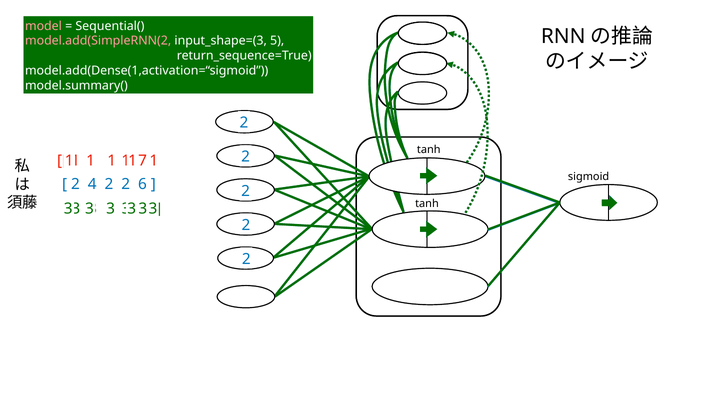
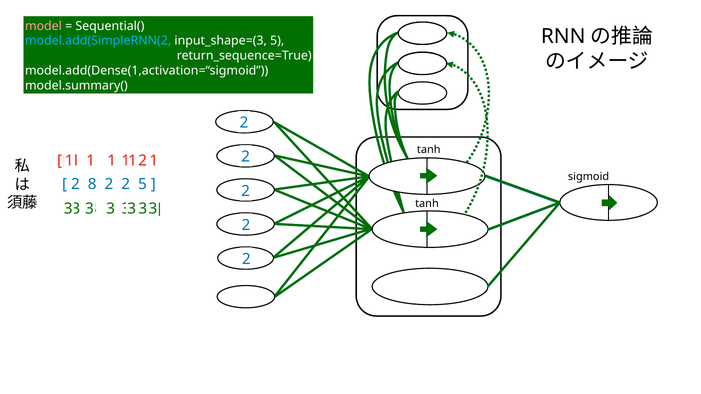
model.add(SimpleRNN(2 colour: pink -> light blue
7 at (143, 161): 7 -> 2
4: 4 -> 8
2 6: 6 -> 5
